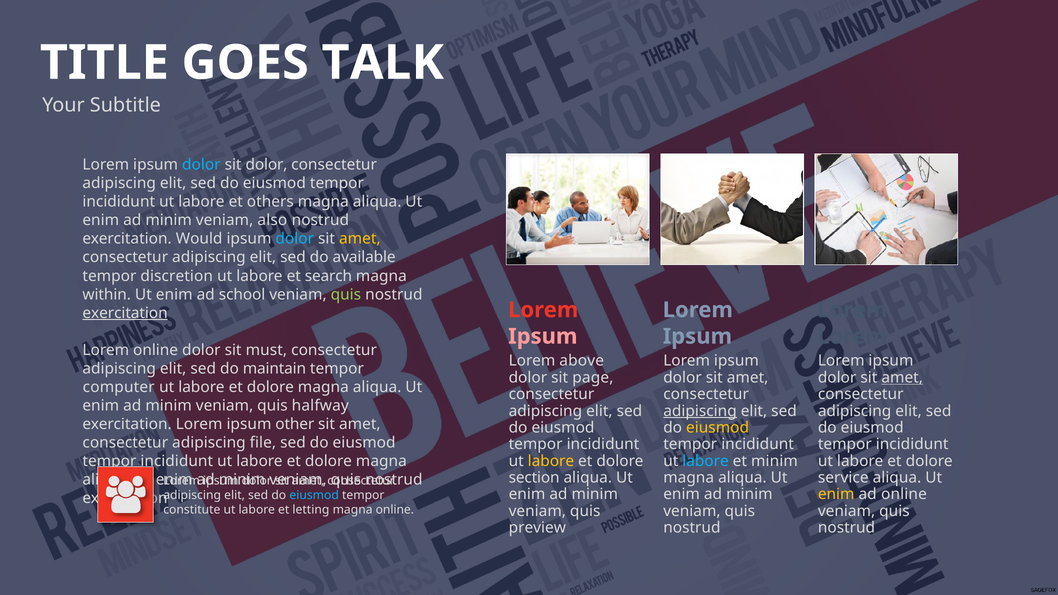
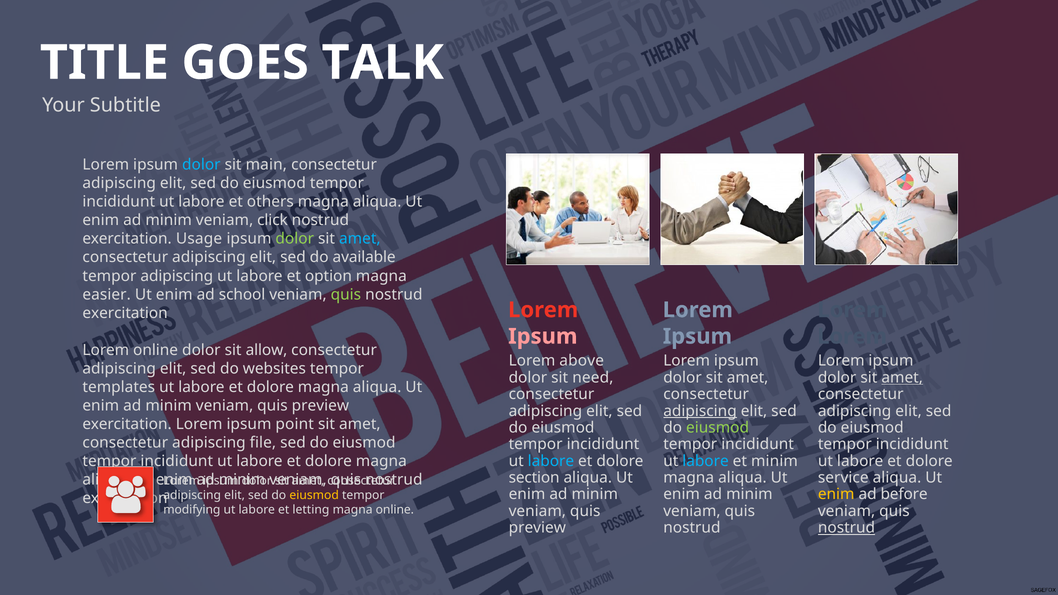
sit dolor: dolor -> main
also: also -> click
Would: Would -> Usage
dolor at (295, 239) colour: light blue -> light green
amet at (360, 239) colour: yellow -> light blue
tempor discretion: discretion -> adipiscing
search: search -> option
within: within -> easier
exercitation at (125, 313) underline: present -> none
must: must -> allow
maintain: maintain -> websites
page: page -> need
computer: computer -> templates
halfway at (320, 406): halfway -> preview
other: other -> point
eiusmod at (718, 428) colour: yellow -> light green
labore at (551, 461) colour: yellow -> light blue
ad online: online -> before
eiusmod at (314, 495) colour: light blue -> yellow
constitute: constitute -> modifying
nostrud at (846, 528) underline: none -> present
